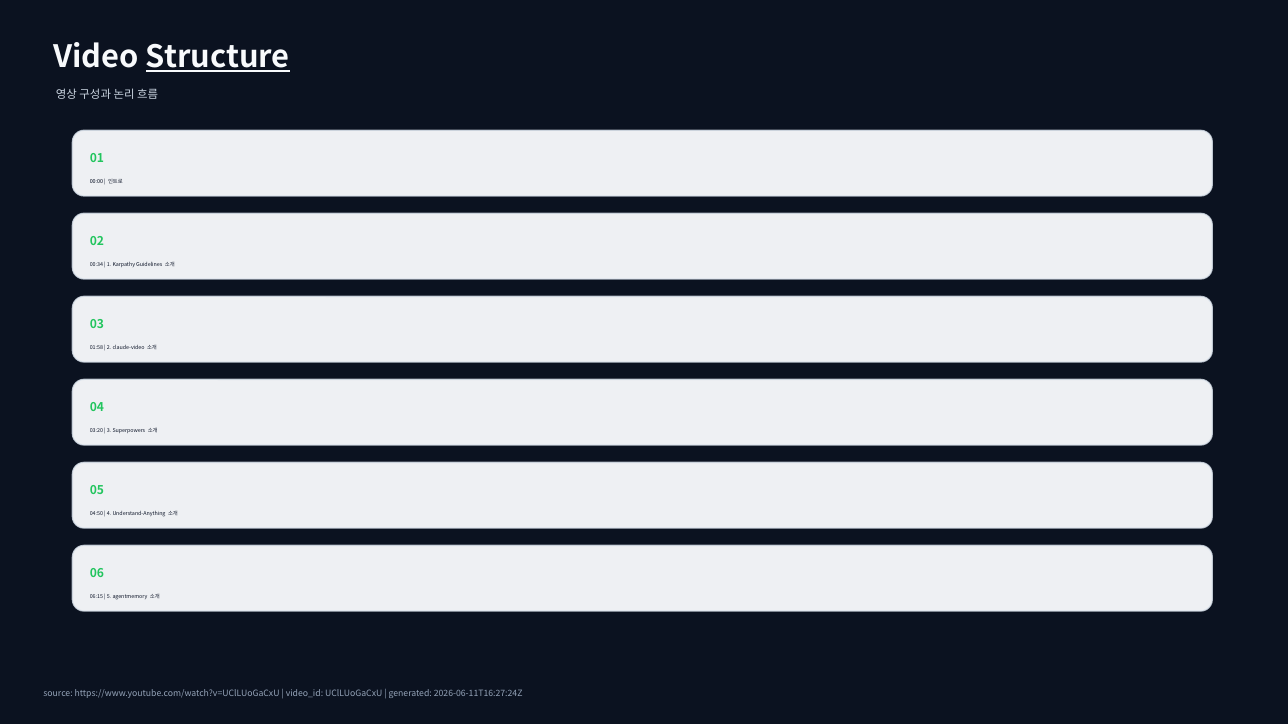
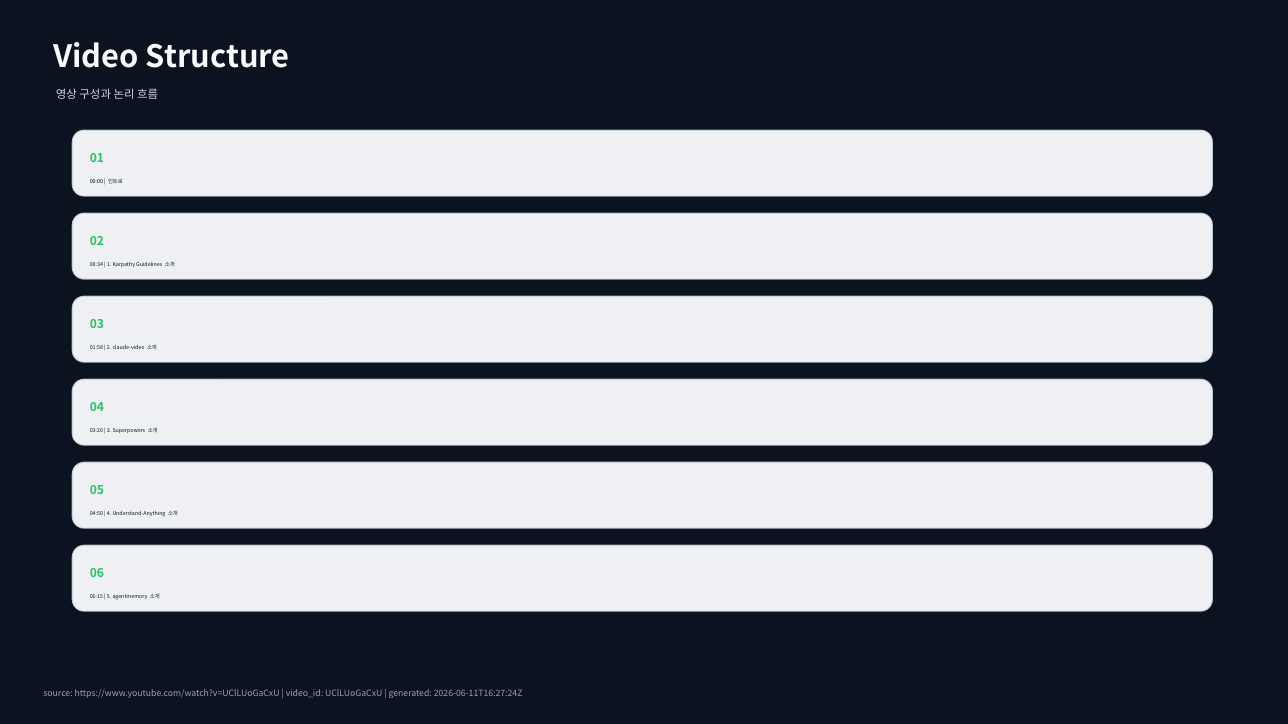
Structure underline: present -> none
